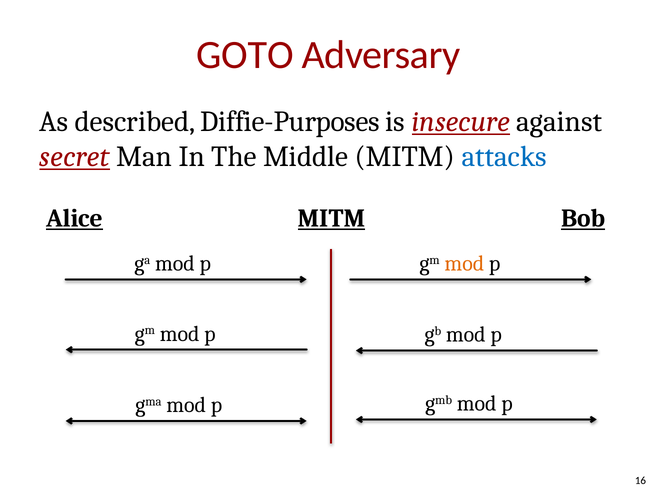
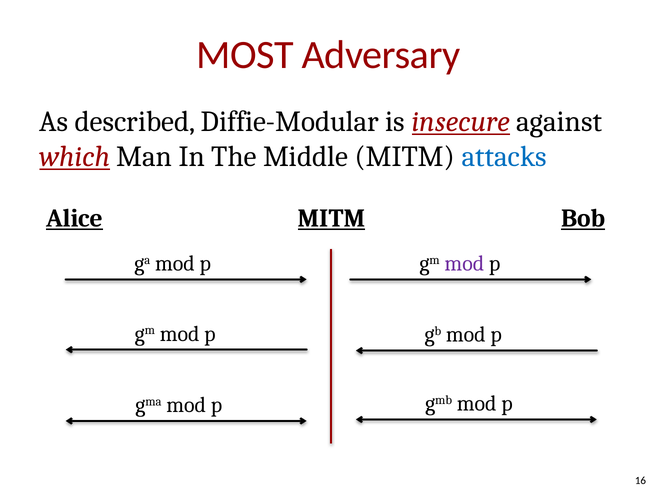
GOTO: GOTO -> MOST
Diffie-Purposes: Diffie-Purposes -> Diffie-Modular
secret: secret -> which
mod at (464, 263) colour: orange -> purple
